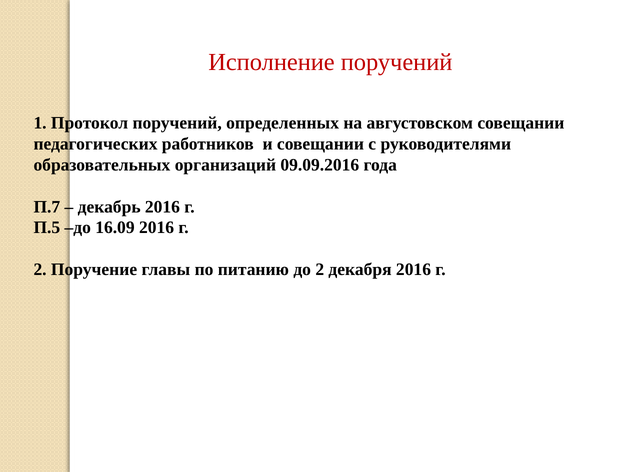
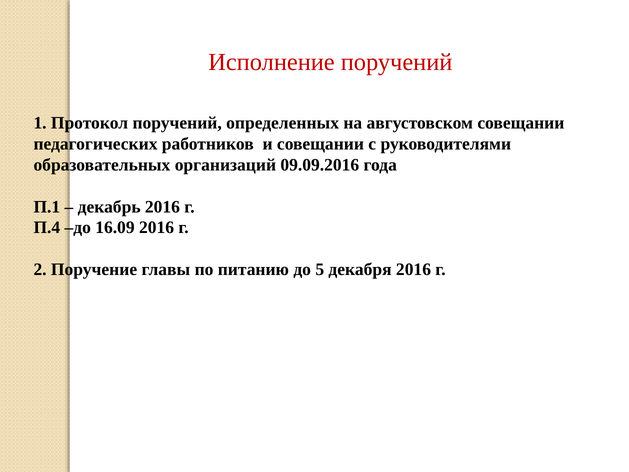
П.7: П.7 -> П.1
П.5: П.5 -> П.4
до 2: 2 -> 5
